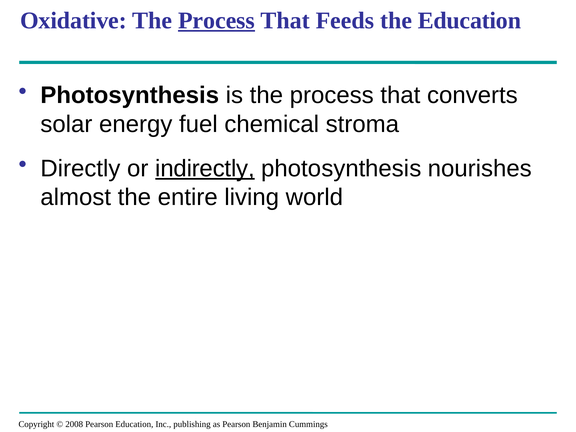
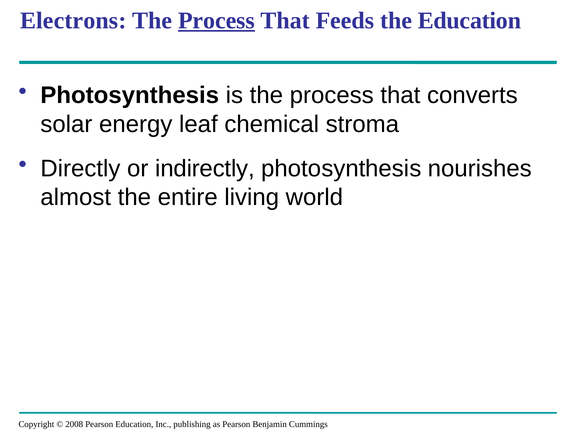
Oxidative: Oxidative -> Electrons
fuel: fuel -> leaf
indirectly underline: present -> none
